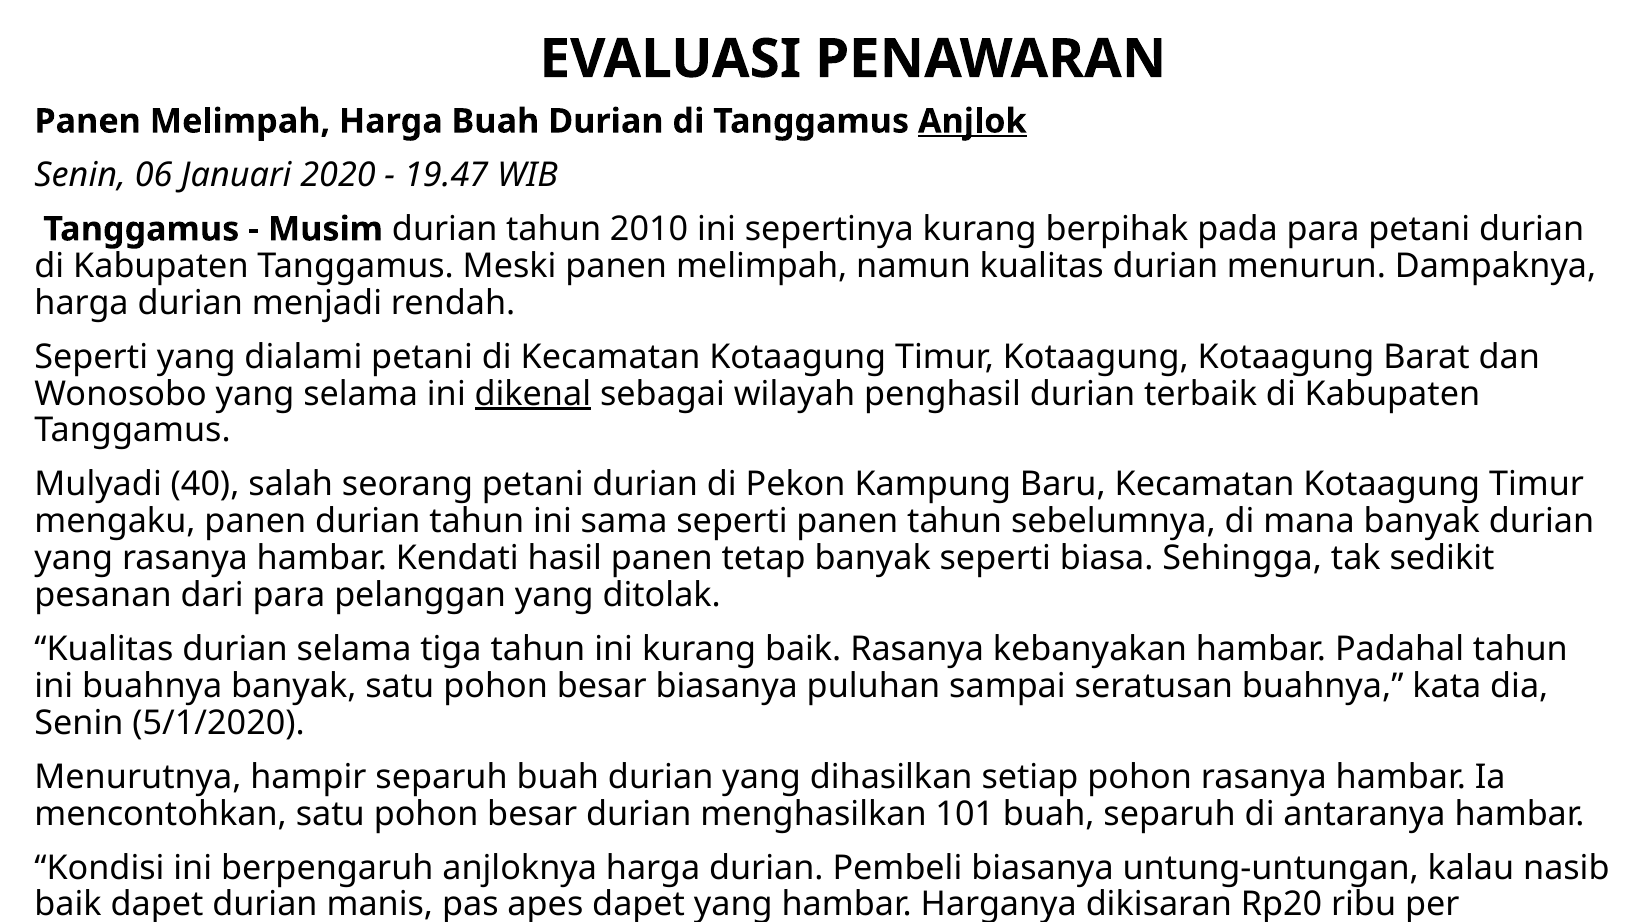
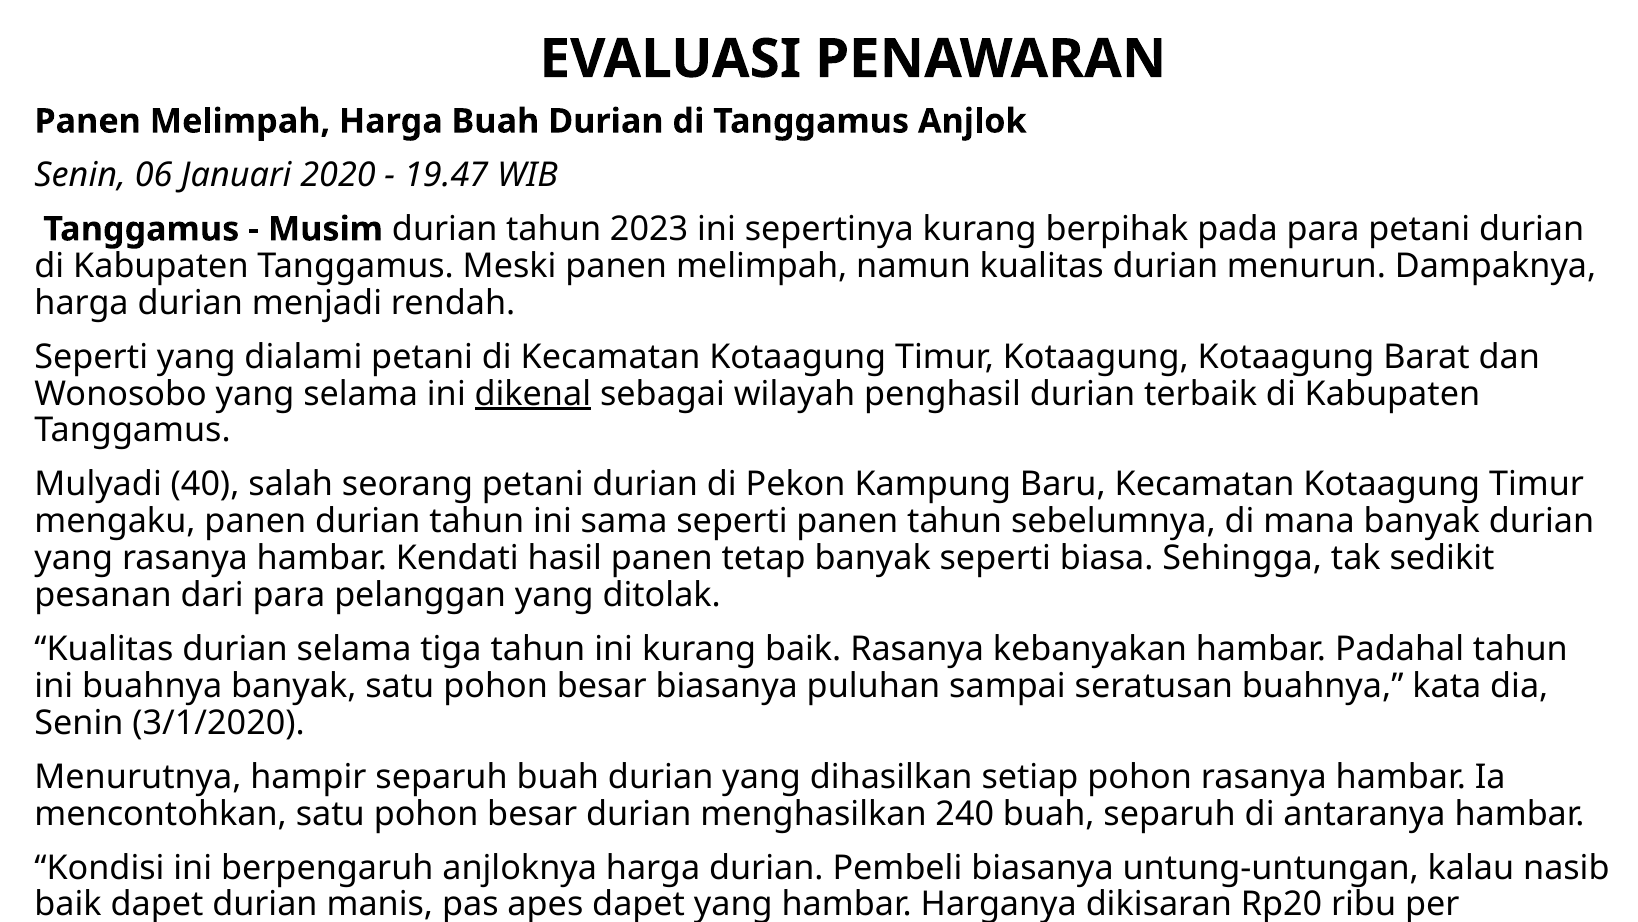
Anjlok underline: present -> none
2010: 2010 -> 2023
5/1/2020: 5/1/2020 -> 3/1/2020
101: 101 -> 240
